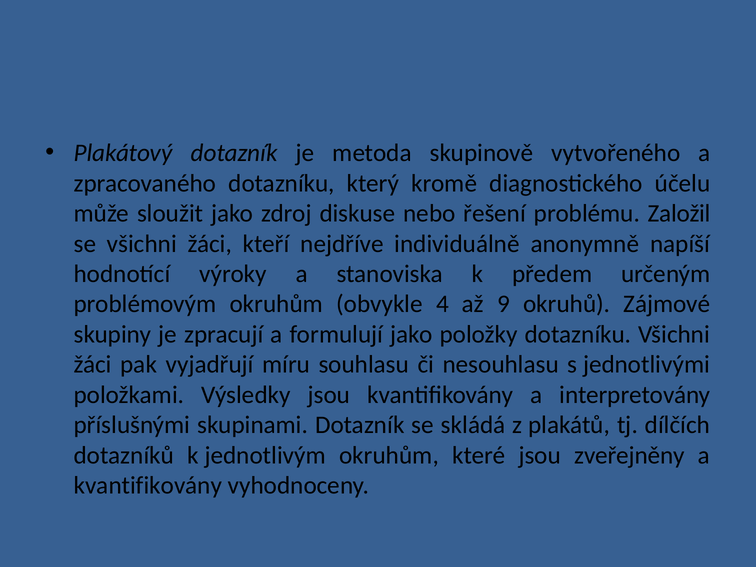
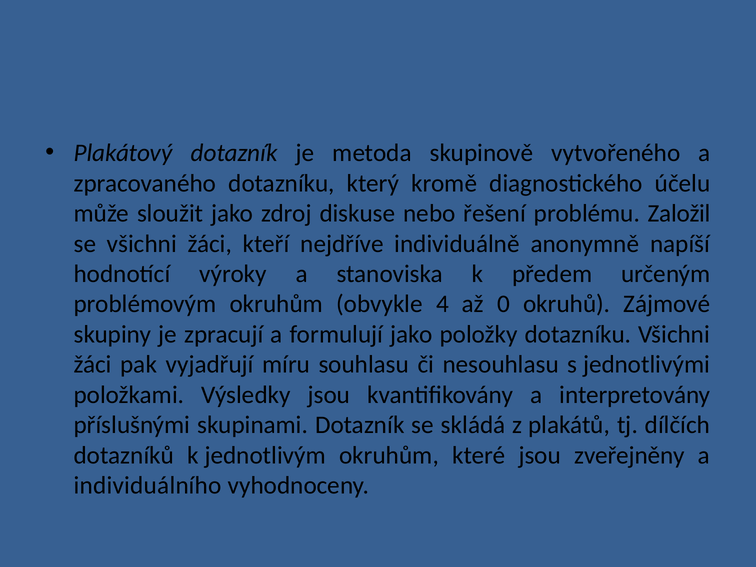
9: 9 -> 0
kvantifikovány at (148, 486): kvantifikovány -> individuálního
